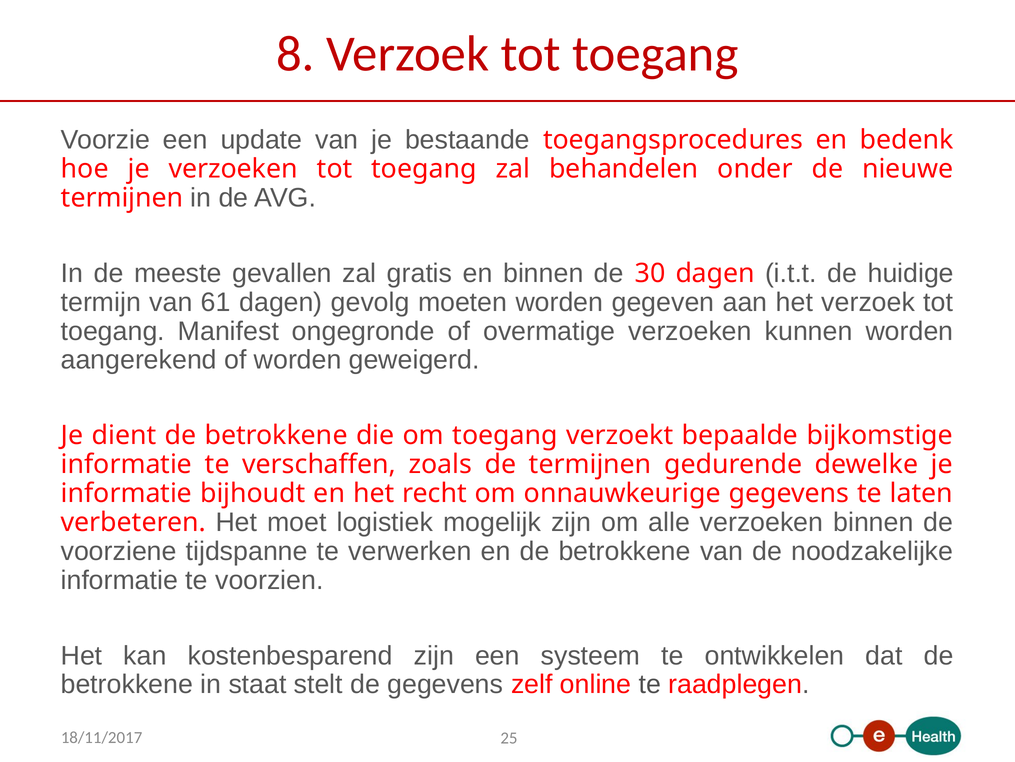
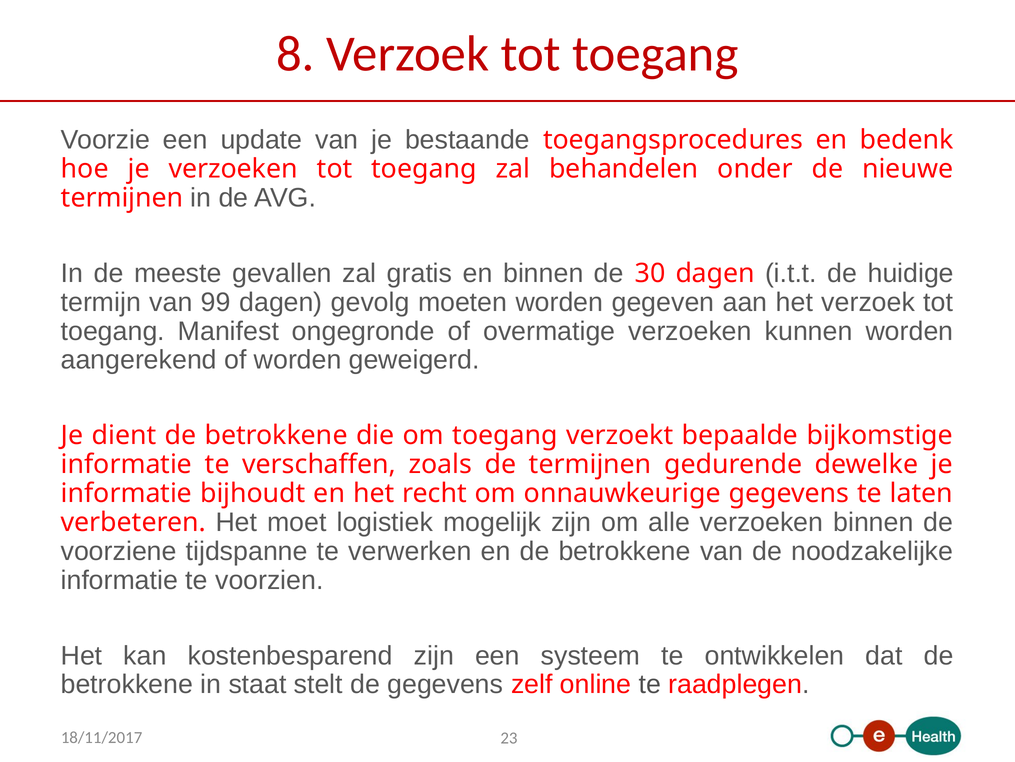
61: 61 -> 99
25: 25 -> 23
